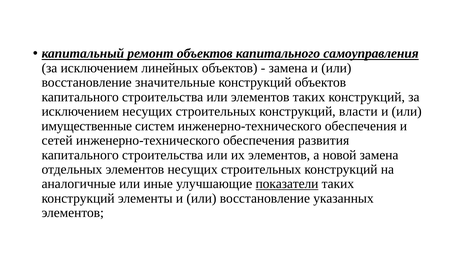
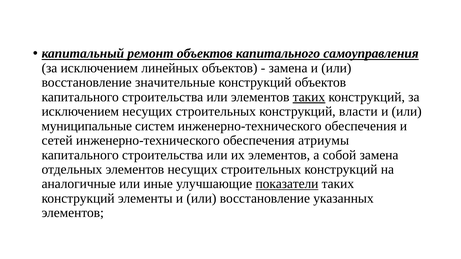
таких at (309, 97) underline: none -> present
имущественные: имущественные -> муниципальные
развития: развития -> атриумы
новой: новой -> собой
